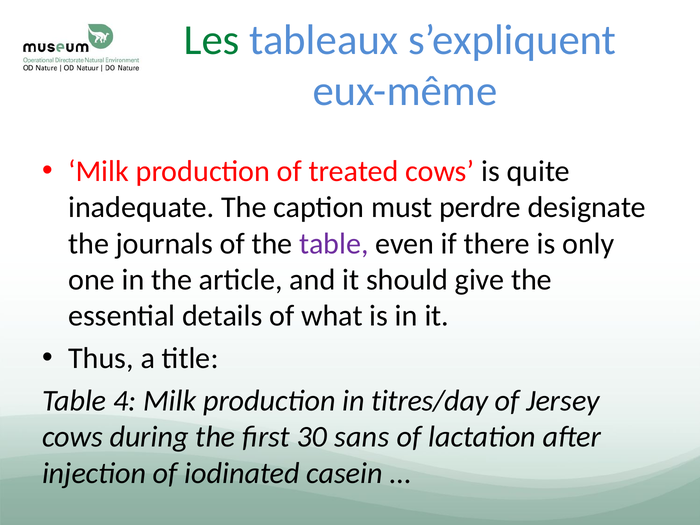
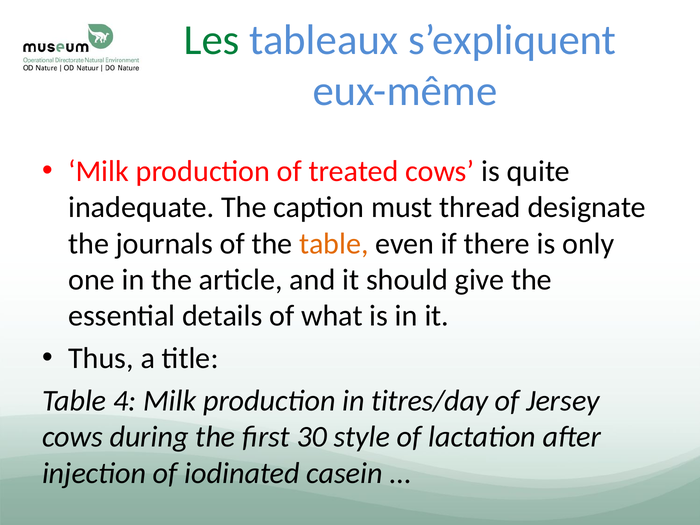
perdre: perdre -> thread
table at (334, 244) colour: purple -> orange
sans: sans -> style
